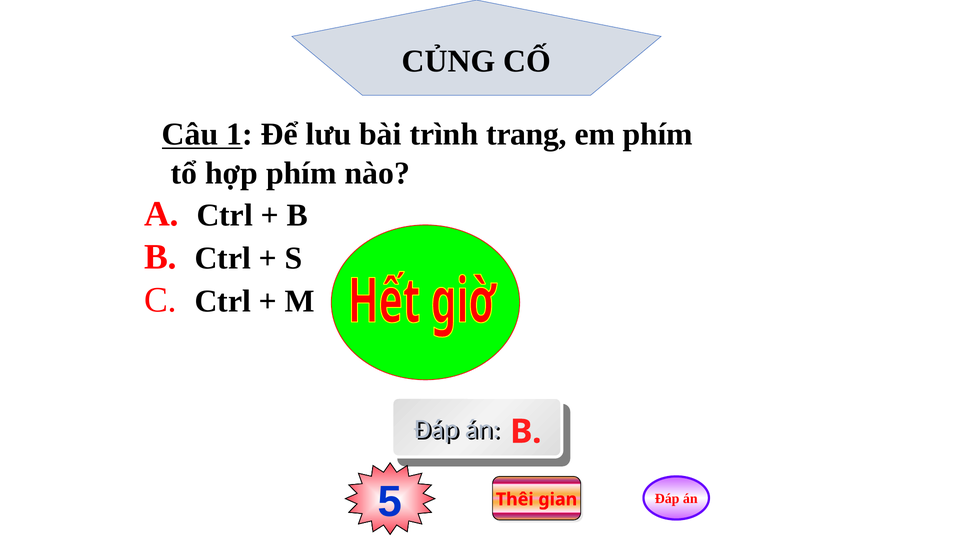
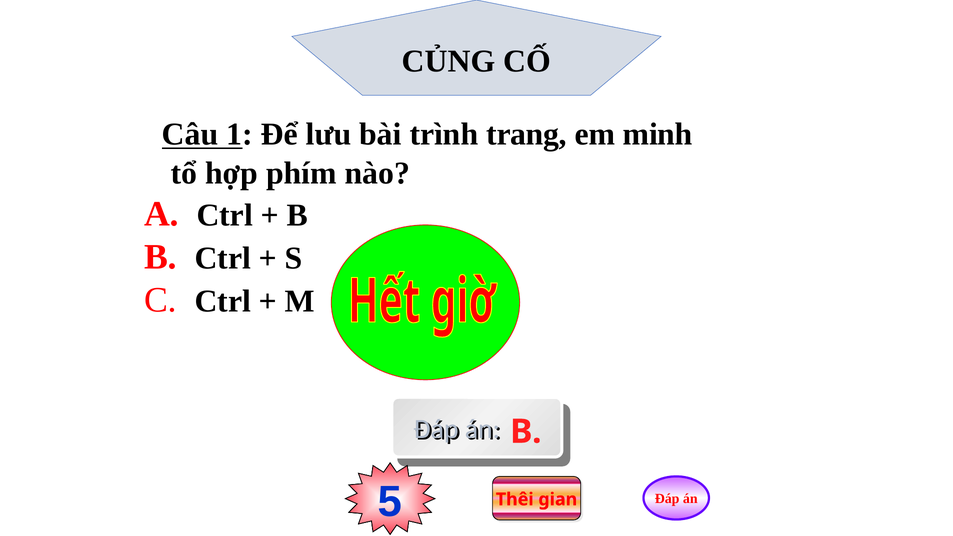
em phím: phím -> minh
